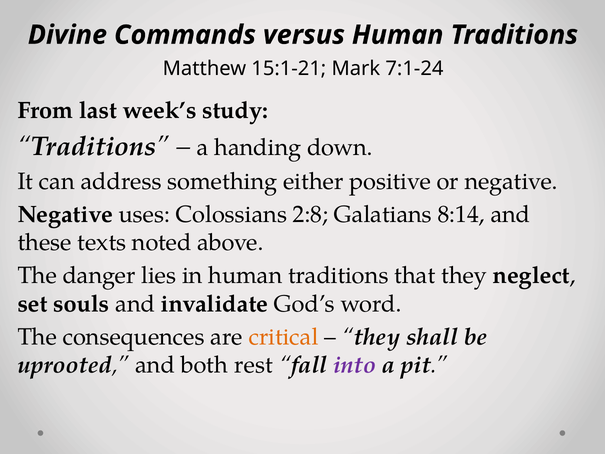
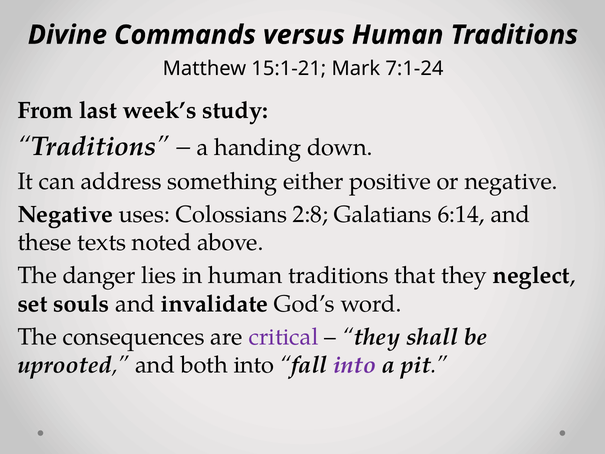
8:14: 8:14 -> 6:14
critical colour: orange -> purple
both rest: rest -> into
